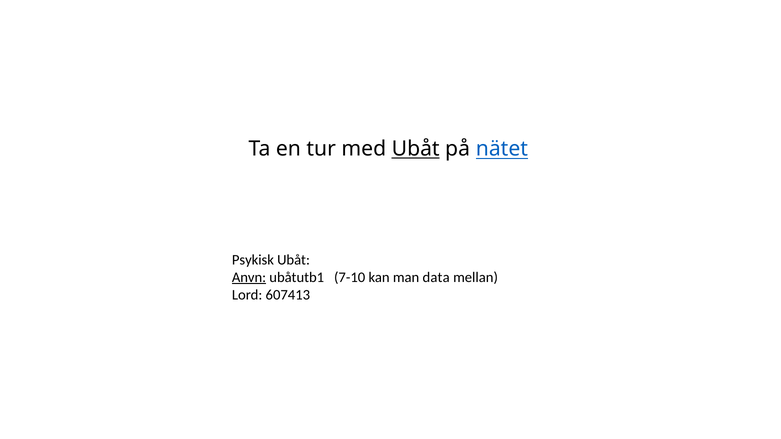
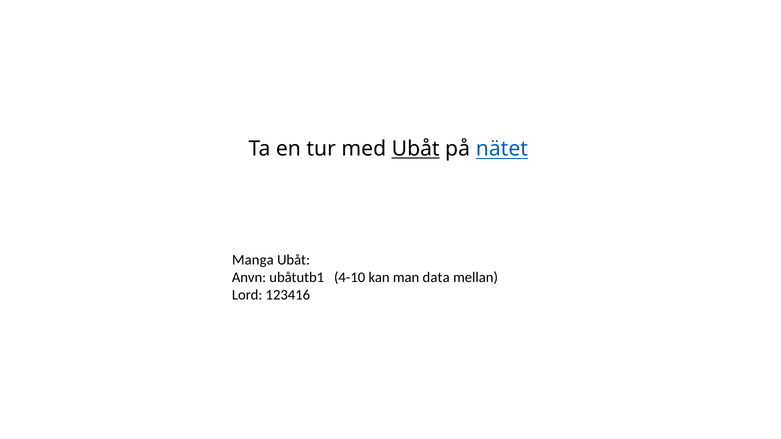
Psykisk: Psykisk -> Manga
Anvn underline: present -> none
7-10: 7-10 -> 4-10
607413: 607413 -> 123416
